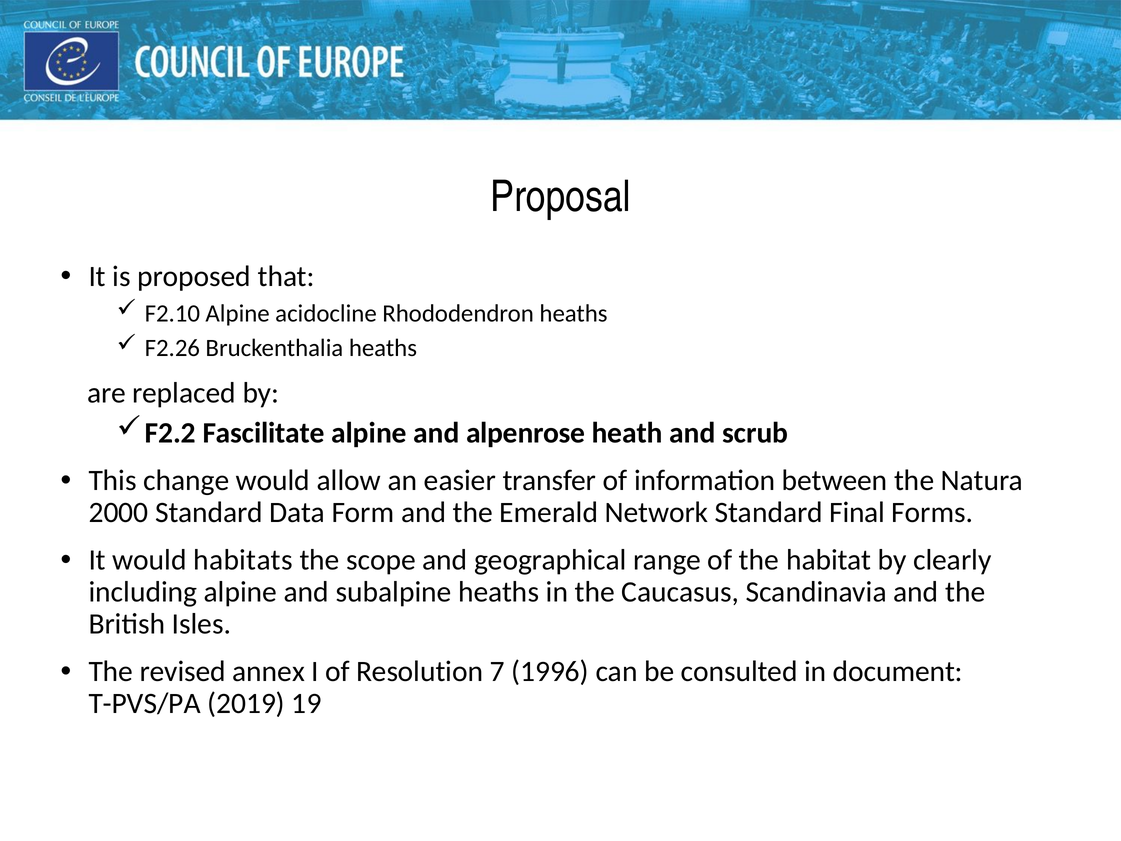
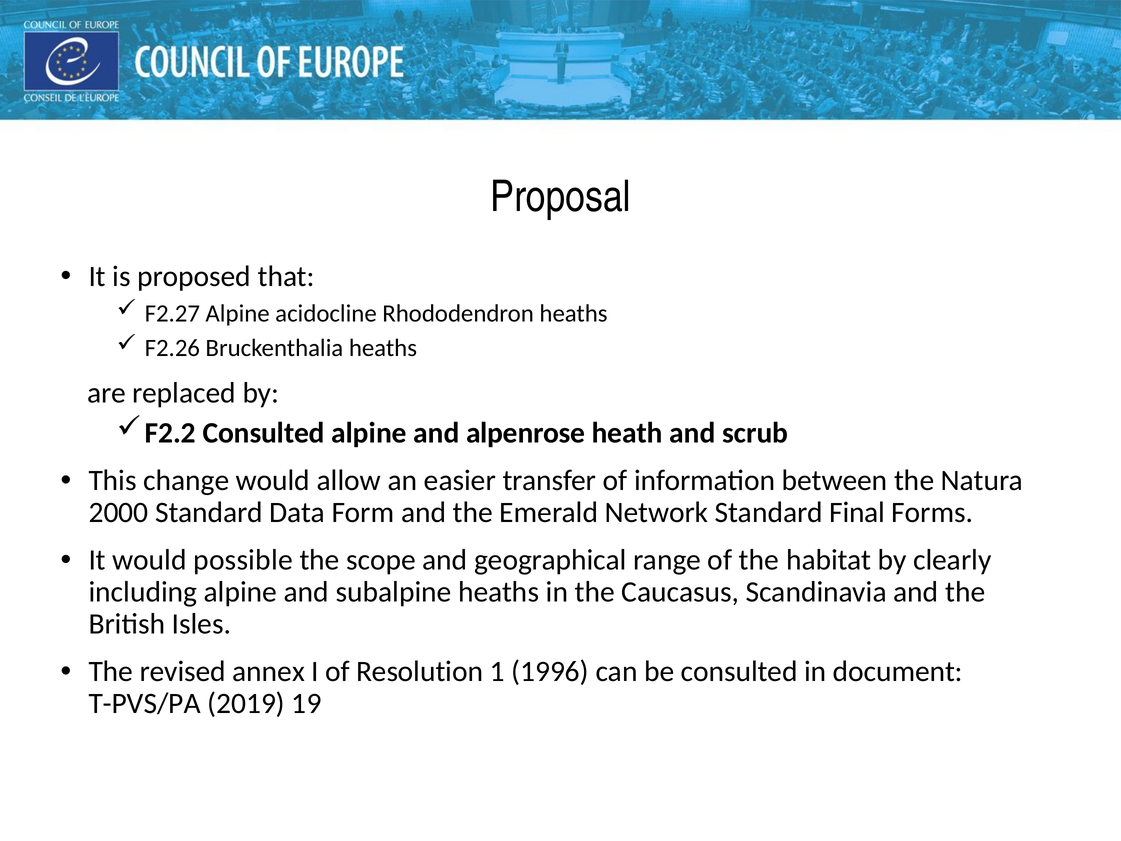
F2.10: F2.10 -> F2.27
F2.2 Fascilitate: Fascilitate -> Consulted
habitats: habitats -> possible
7: 7 -> 1
